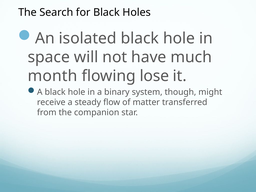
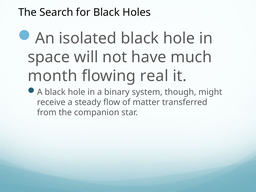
lose: lose -> real
